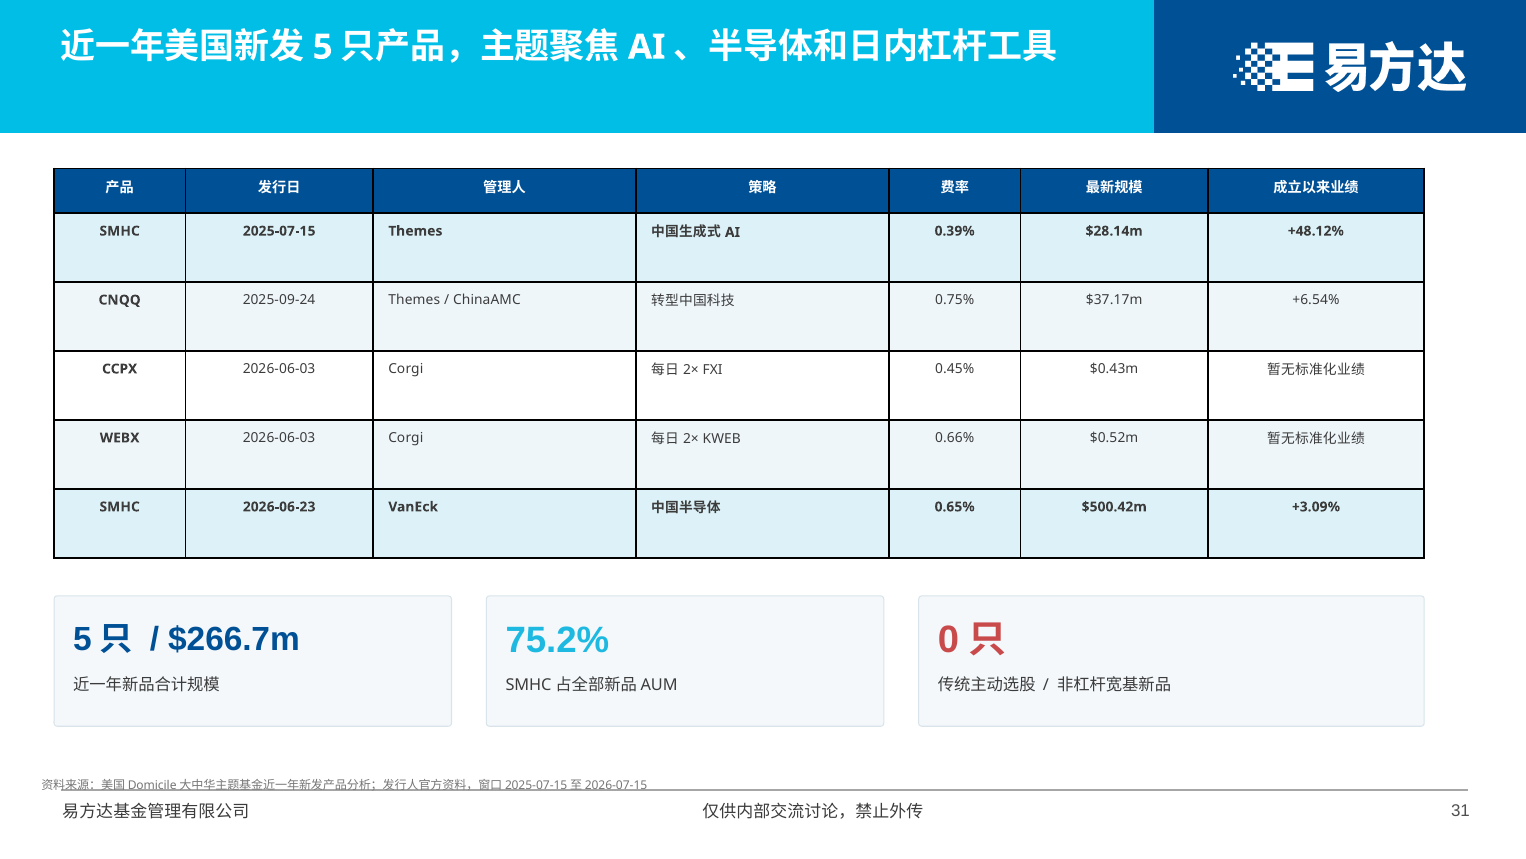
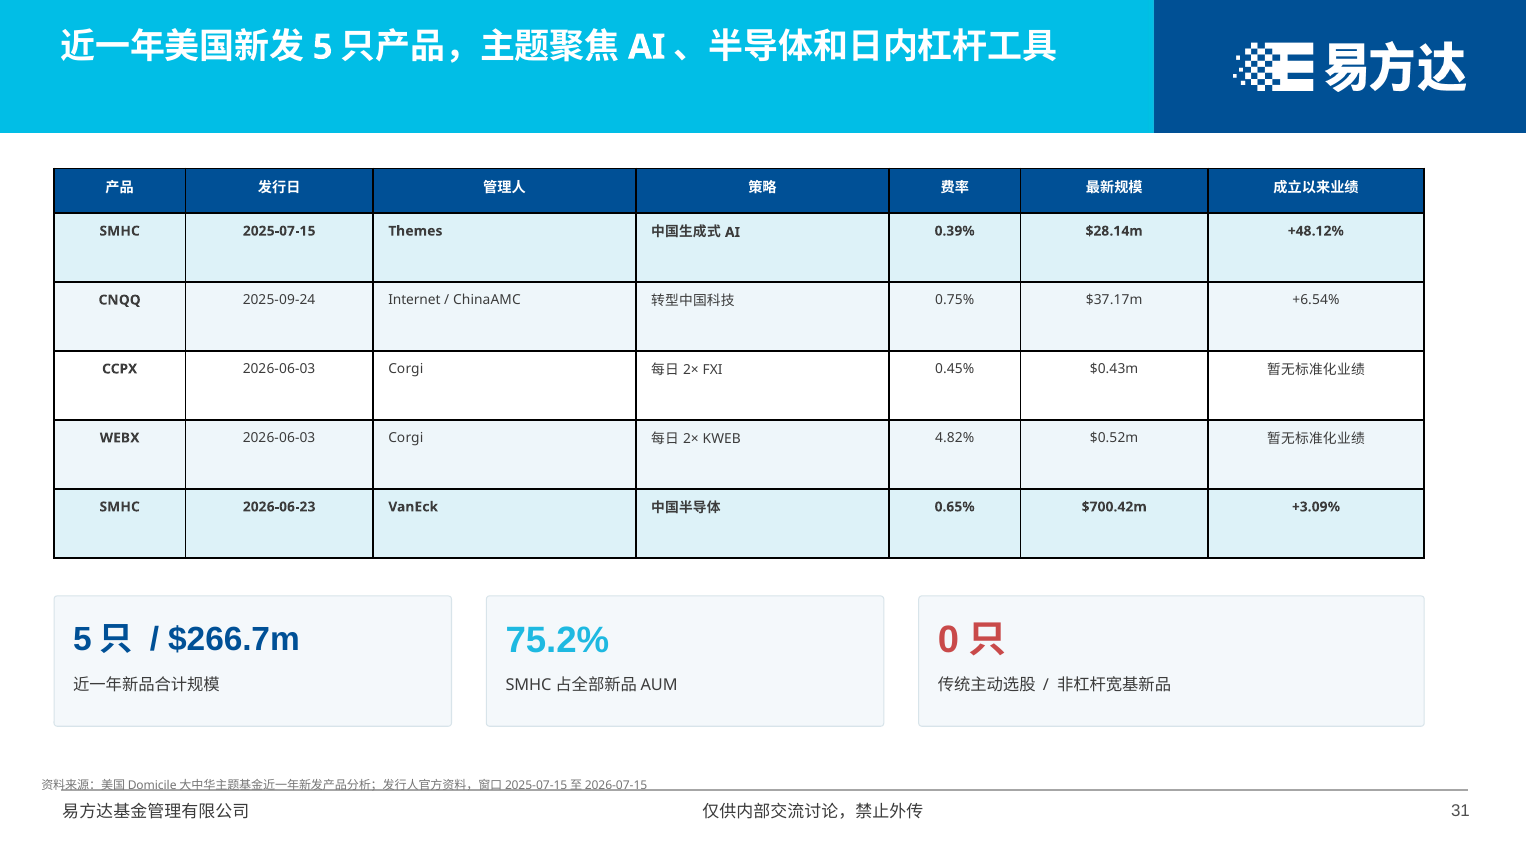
2025-09-24 Themes: Themes -> Internet
0.66%: 0.66% -> 4.82%
$500.42m: $500.42m -> $700.42m
